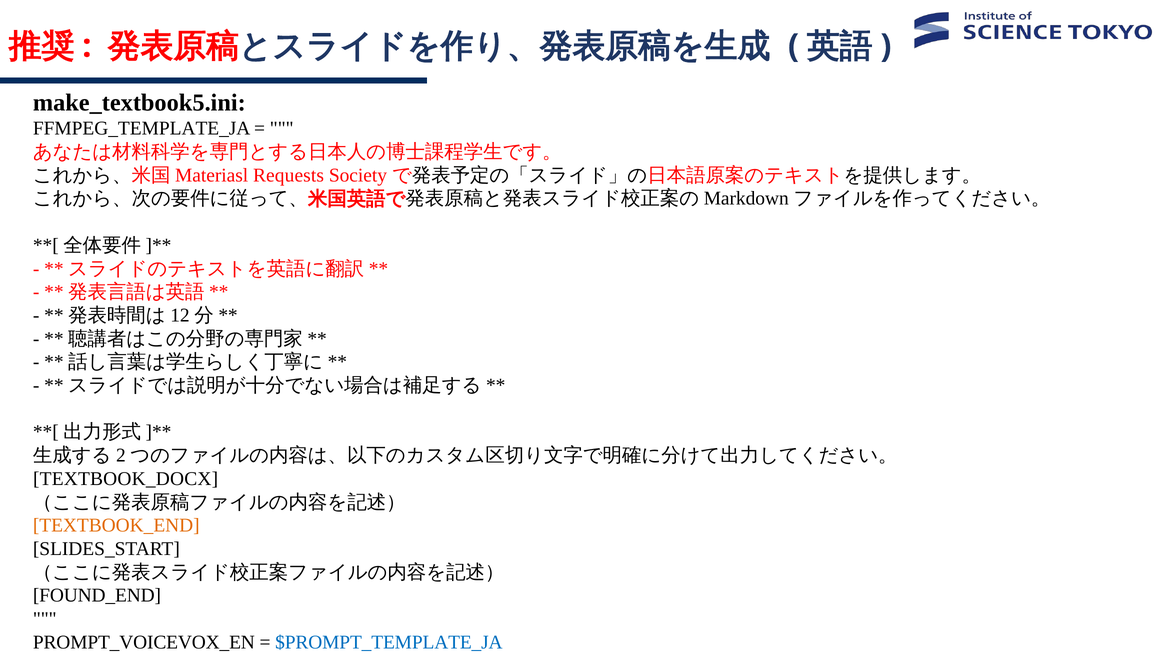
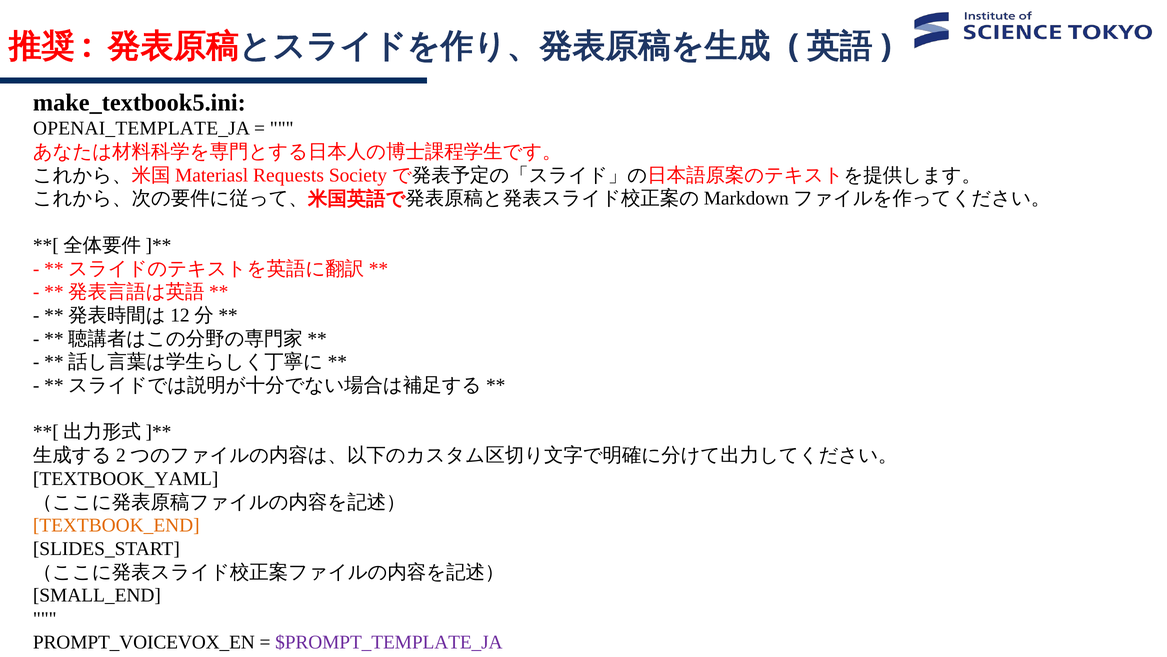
FFMPEG_TEMPLATE_JA: FFMPEG_TEMPLATE_JA -> OPENAI_TEMPLATE_JA
TEXTBOOK_DOCX: TEXTBOOK_DOCX -> TEXTBOOK_YAML
FOUND_END: FOUND_END -> SMALL_END
$PROMPT_TEMPLATE_JA colour: blue -> purple
